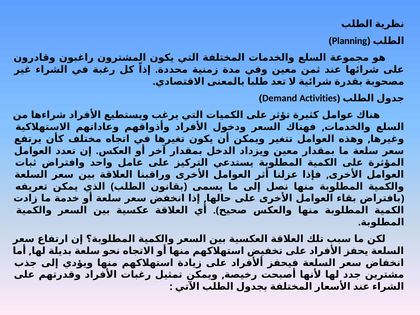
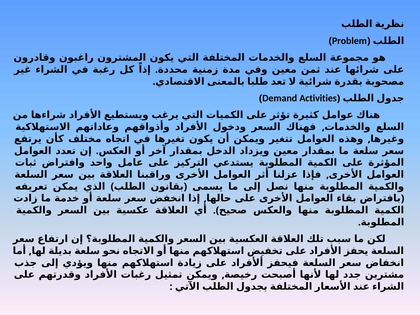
Planning: Planning -> Problem
